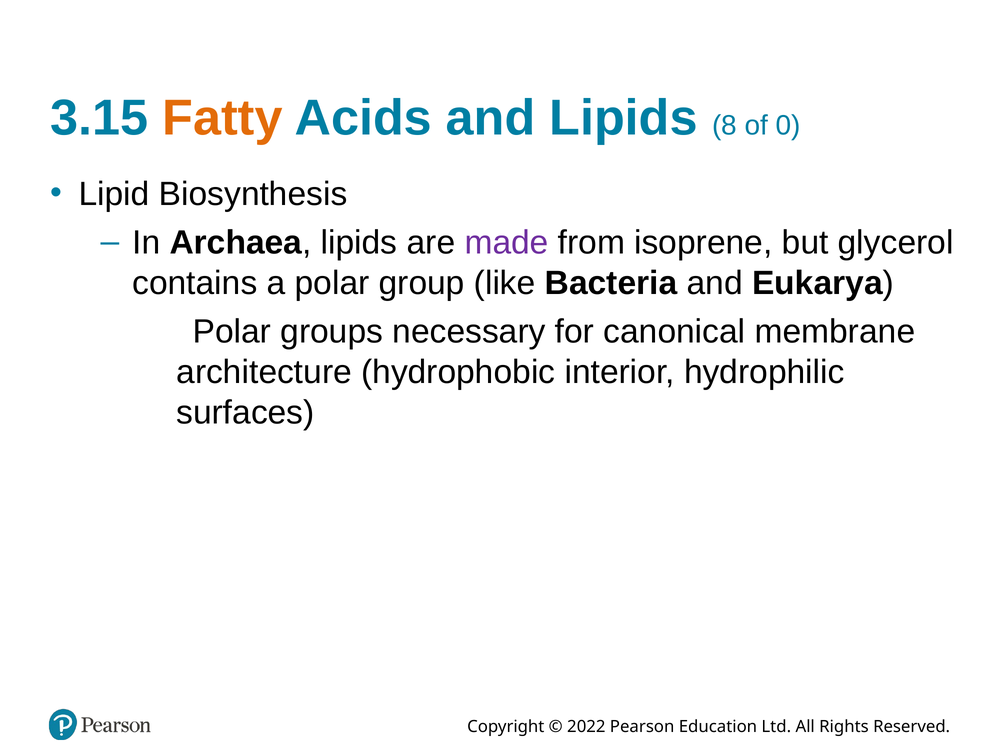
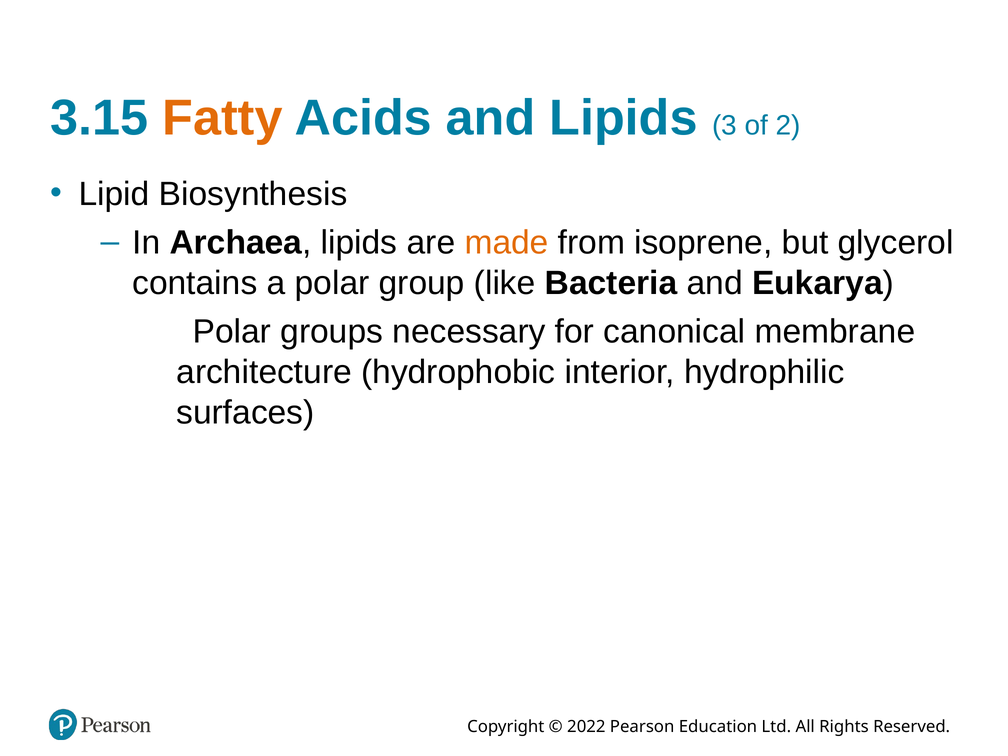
8: 8 -> 3
0: 0 -> 2
made colour: purple -> orange
